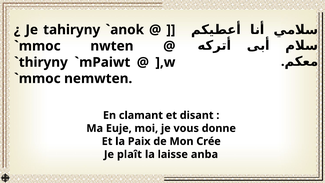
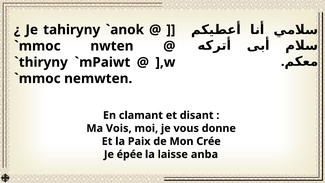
Euje: Euje -> Vois
plaît: plaît -> épée
